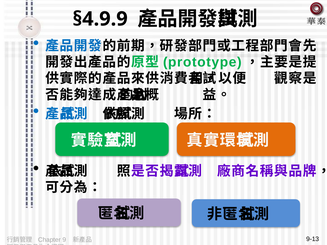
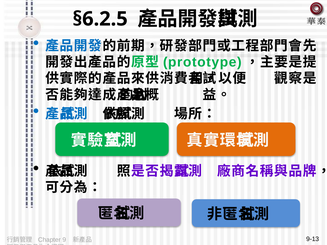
§4.9.9: §4.9.9 -> §6.2.5
